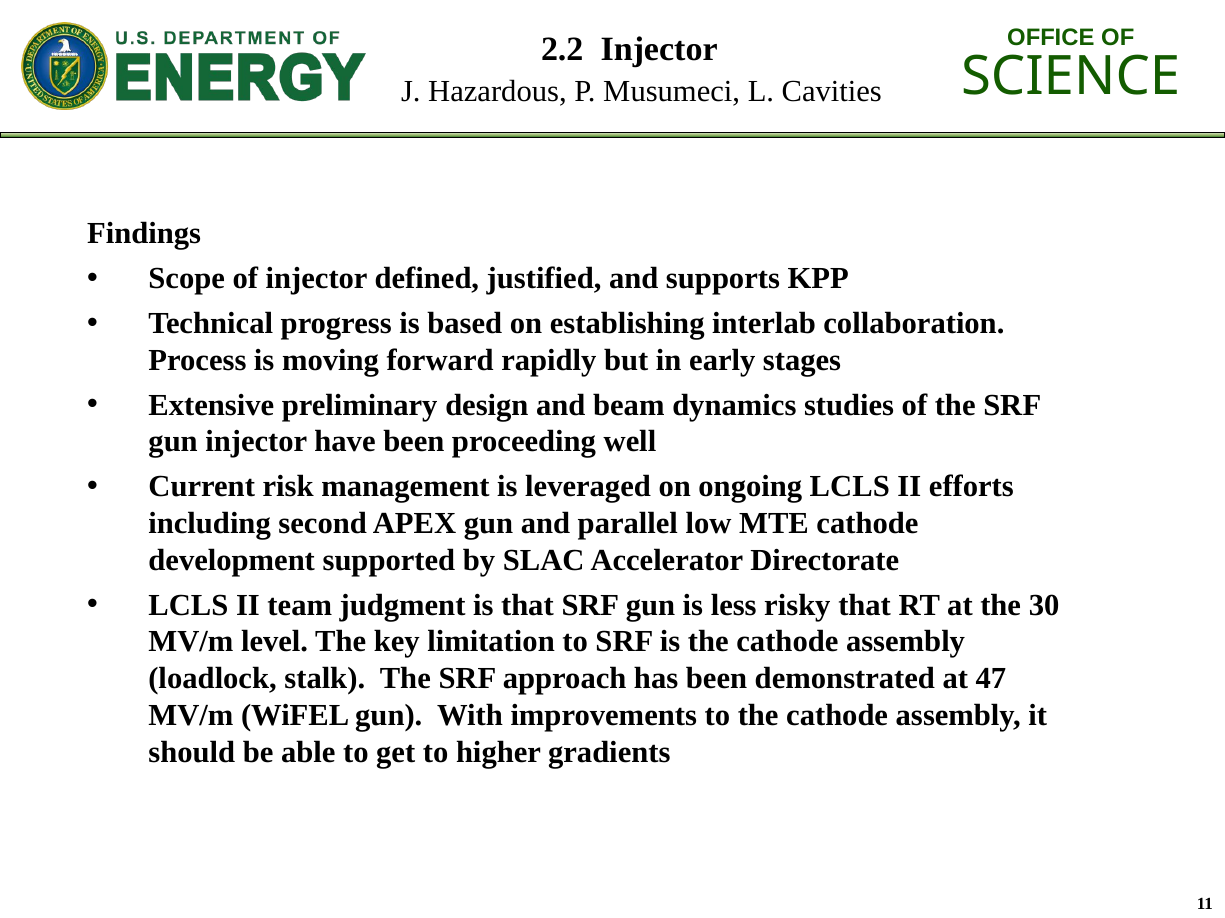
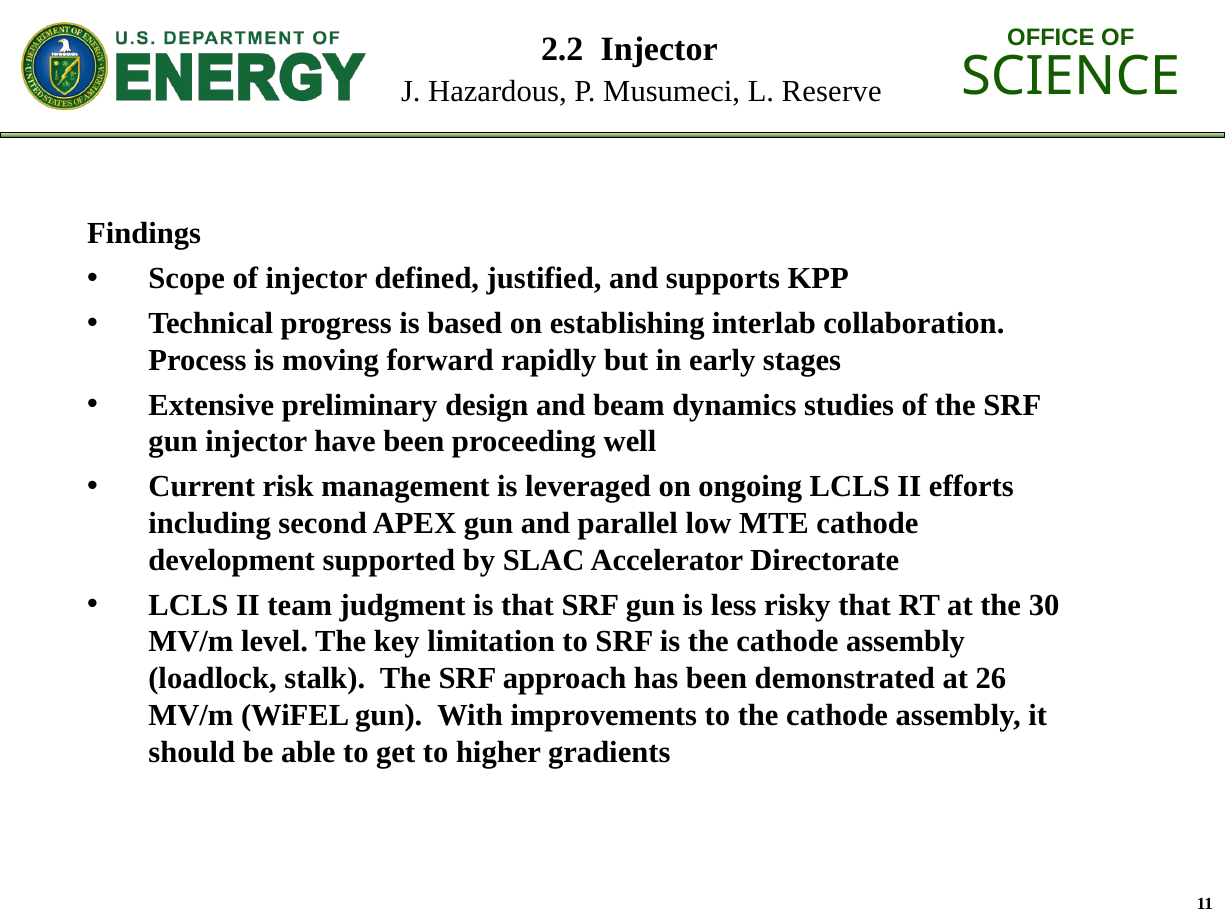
Cavities: Cavities -> Reserve
47: 47 -> 26
